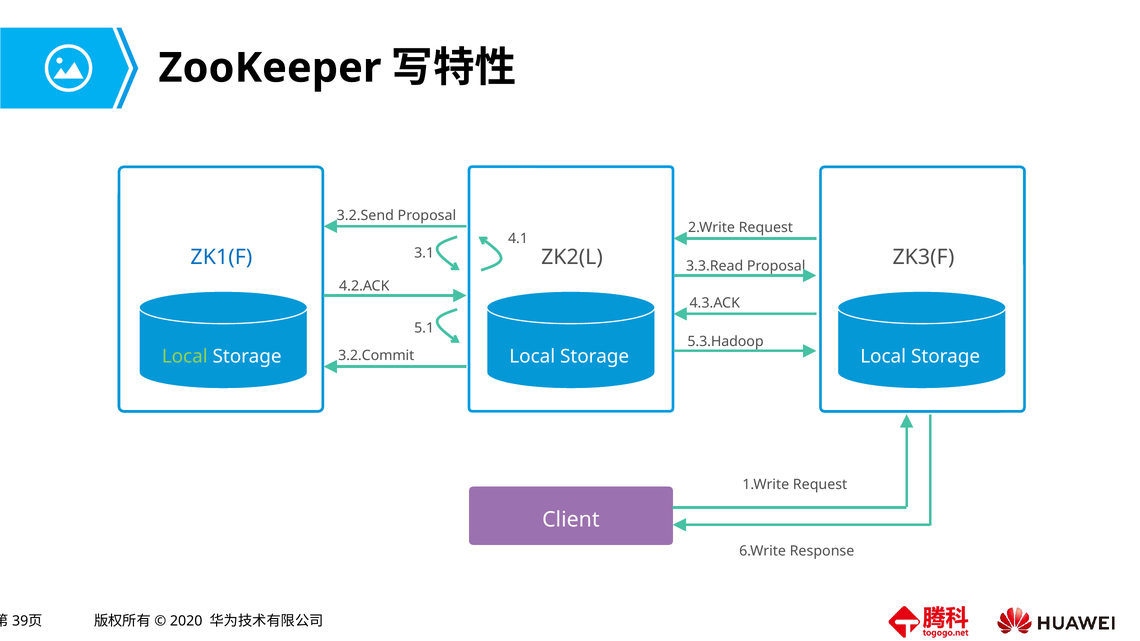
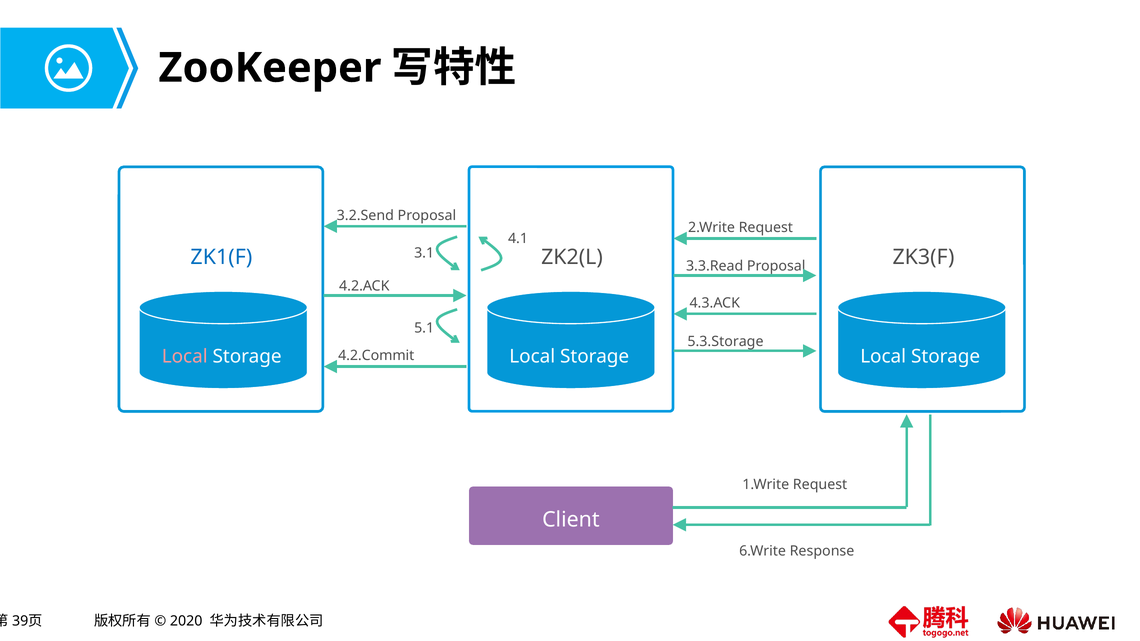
5.3.Hadoop: 5.3.Hadoop -> 5.3.Storage
Local at (185, 357) colour: light green -> pink
3.2.Commit: 3.2.Commit -> 4.2.Commit
